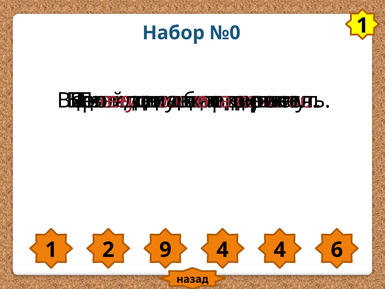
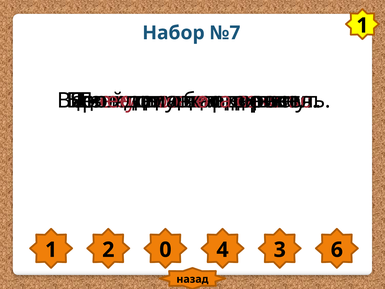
№0: №0 -> №7
9: 9 -> 0
4 4: 4 -> 3
